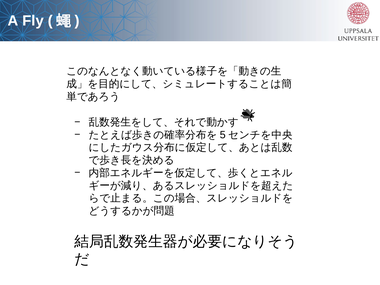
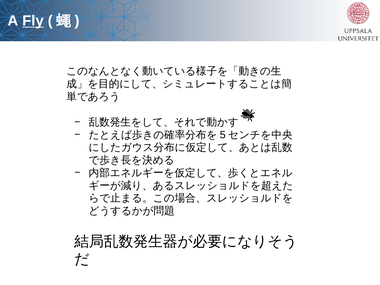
Fly underline: none -> present
